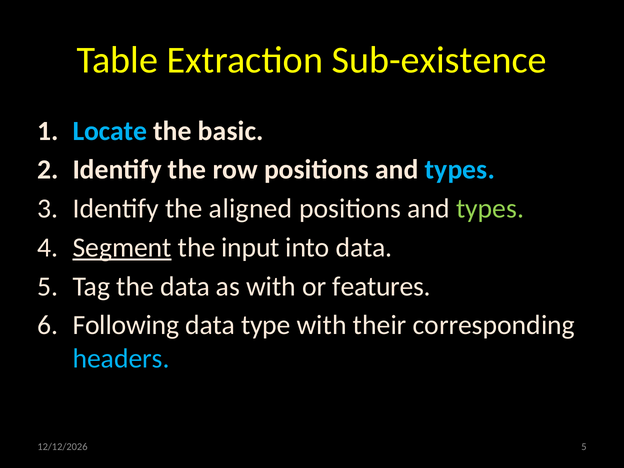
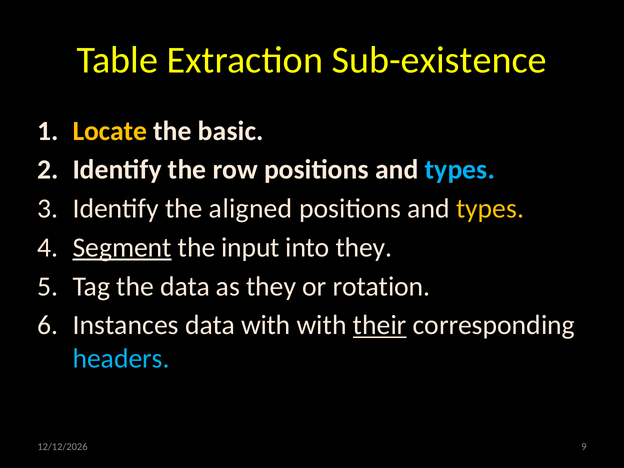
Locate colour: light blue -> yellow
types at (490, 209) colour: light green -> yellow
into data: data -> they
as with: with -> they
features: features -> rotation
Following: Following -> Instances
data type: type -> with
their underline: none -> present
5 at (584, 447): 5 -> 9
